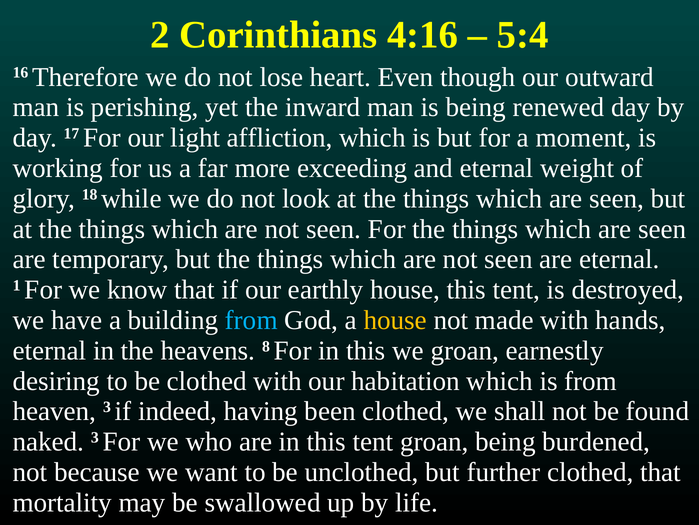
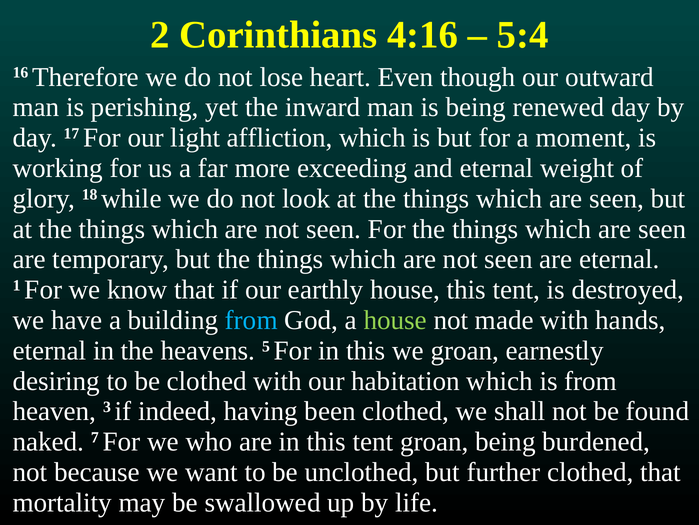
house at (395, 320) colour: yellow -> light green
8: 8 -> 5
naked 3: 3 -> 7
